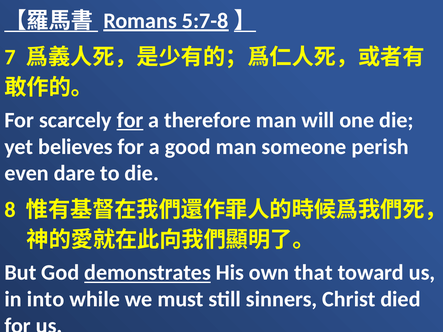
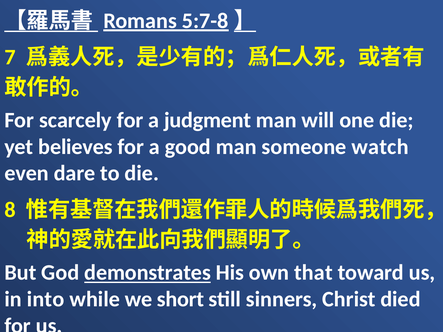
for at (130, 120) underline: present -> none
therefore: therefore -> judgment
perish: perish -> watch
must: must -> short
